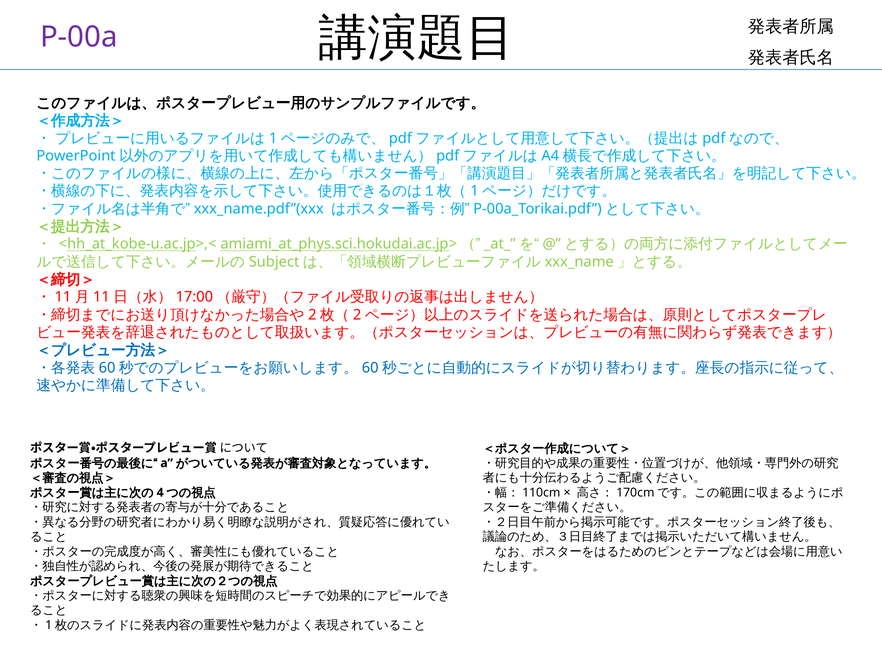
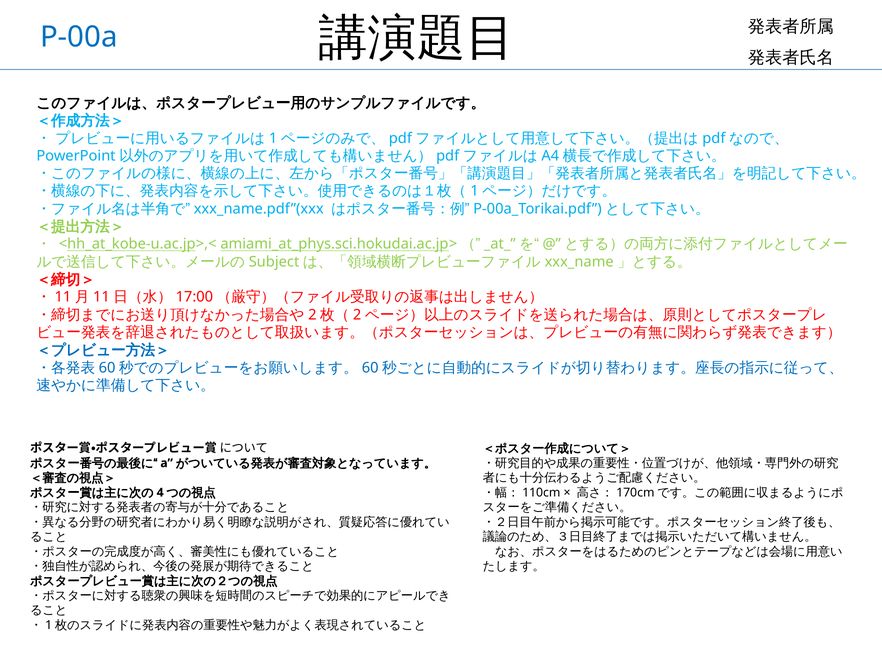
P-00a colour: purple -> blue
